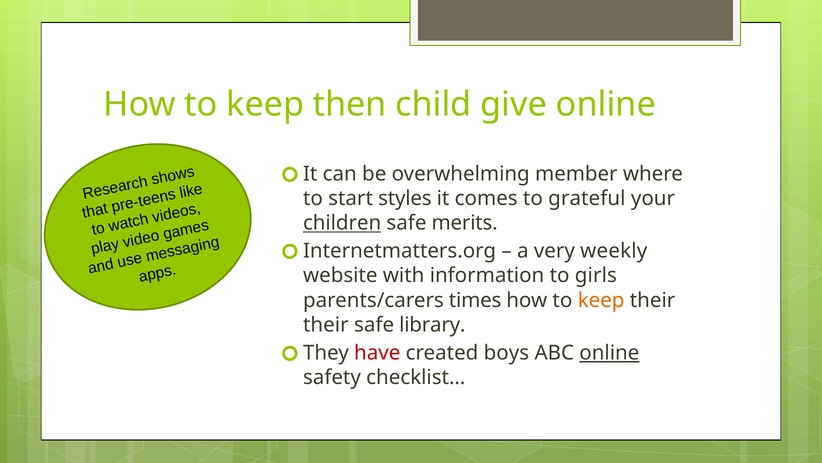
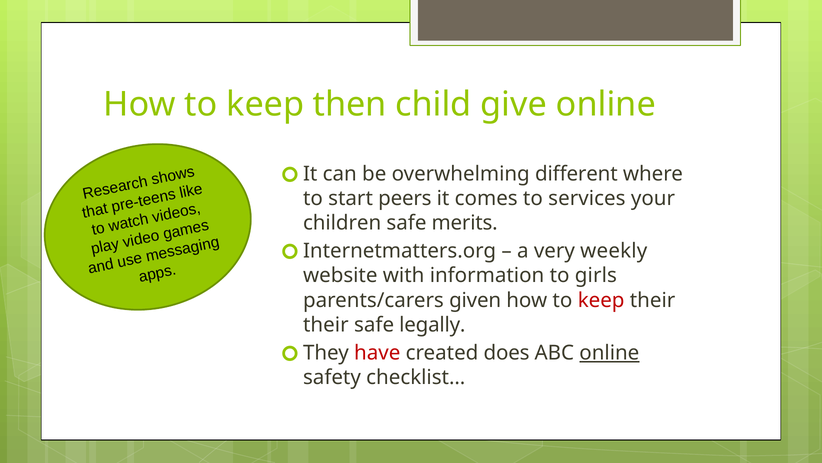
member: member -> different
styles: styles -> peers
grateful: grateful -> services
children underline: present -> none
times: times -> given
keep at (601, 300) colour: orange -> red
library: library -> legally
boys: boys -> does
